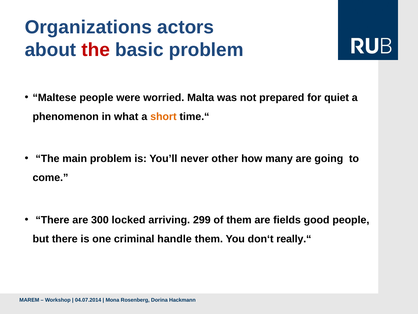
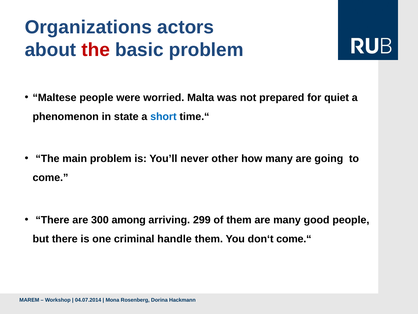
what: what -> state
short colour: orange -> blue
locked: locked -> among
are fields: fields -> many
really.“: really.“ -> come.“
